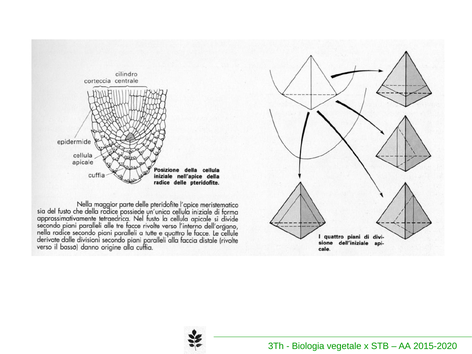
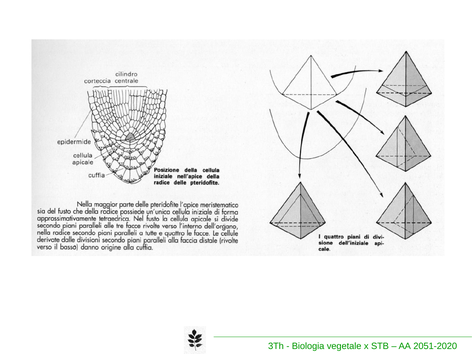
2015-2020: 2015-2020 -> 2051-2020
